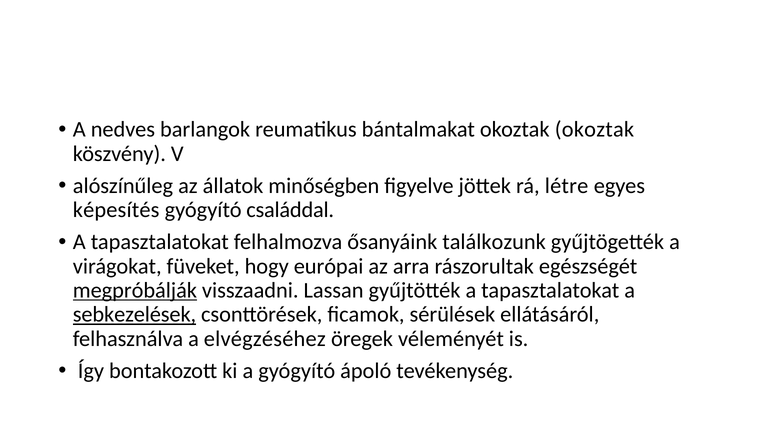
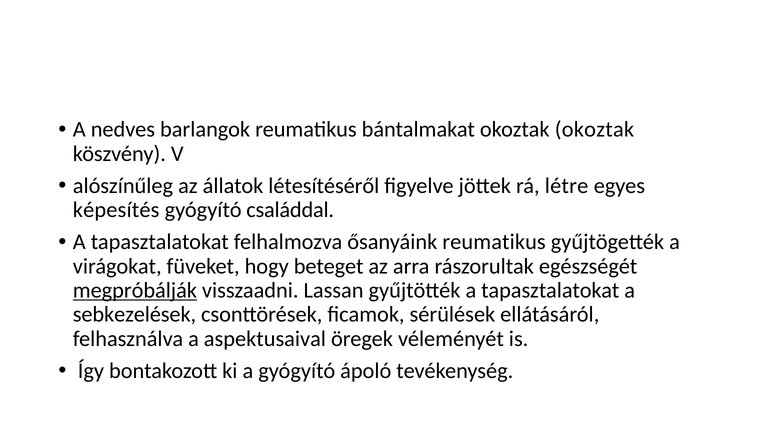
minőségben: minőségben -> létesítéséről
ősanyáink találkozunk: találkozunk -> reumatikus
európai: európai -> beteget
sebkezelések underline: present -> none
elvégzéséhez: elvégzéséhez -> aspektusaival
